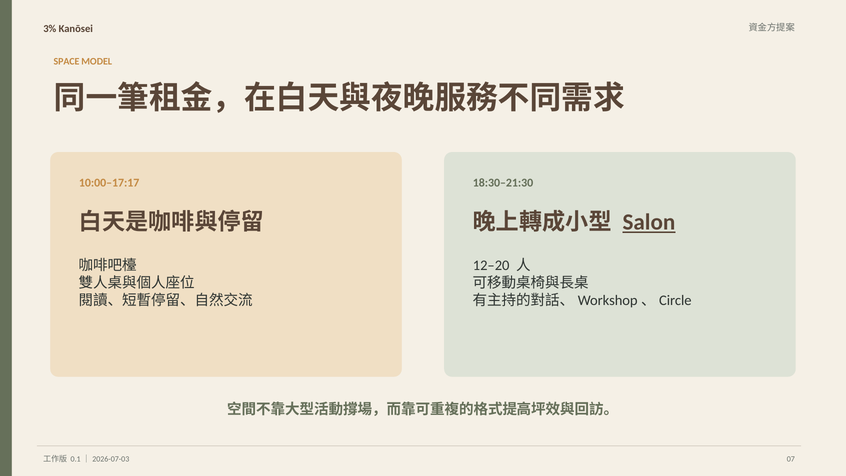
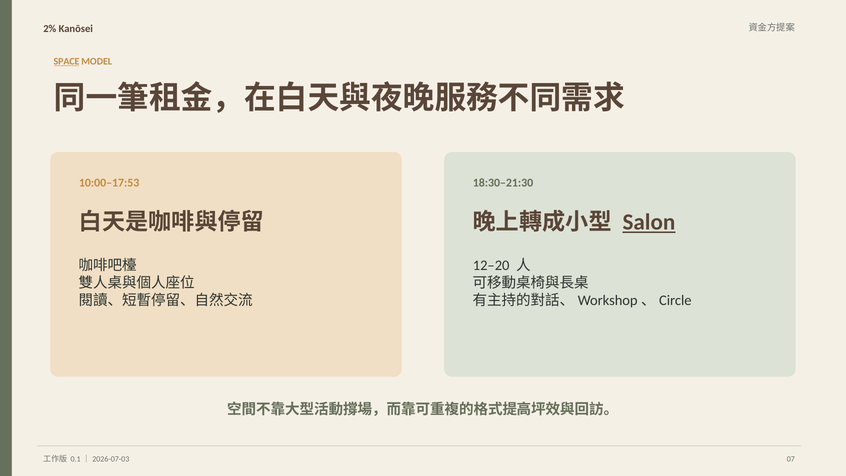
3%: 3% -> 2%
SPACE underline: none -> present
10:00–17:17: 10:00–17:17 -> 10:00–17:53
